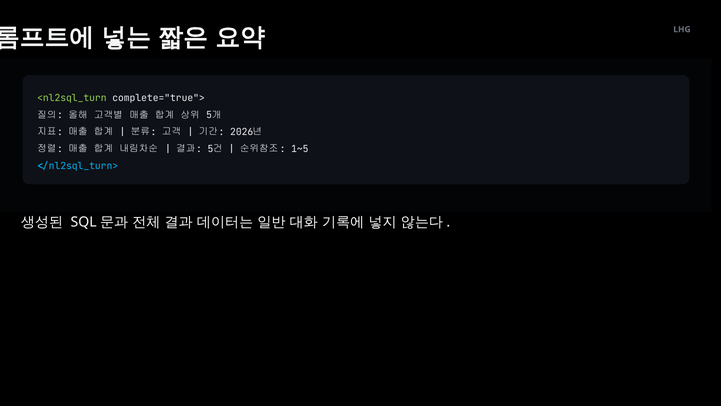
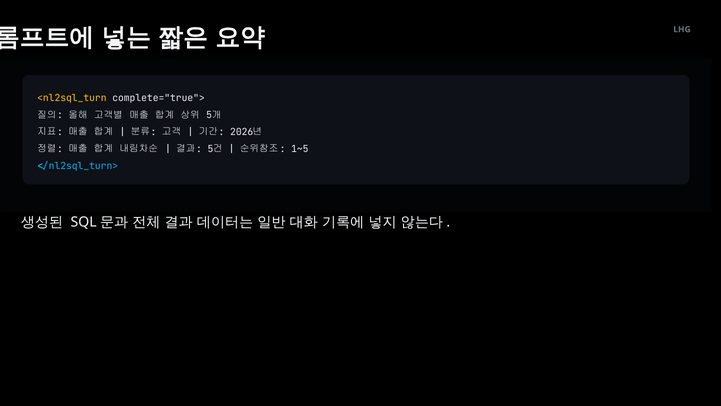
<nl2sql_turn colour: light green -> yellow
